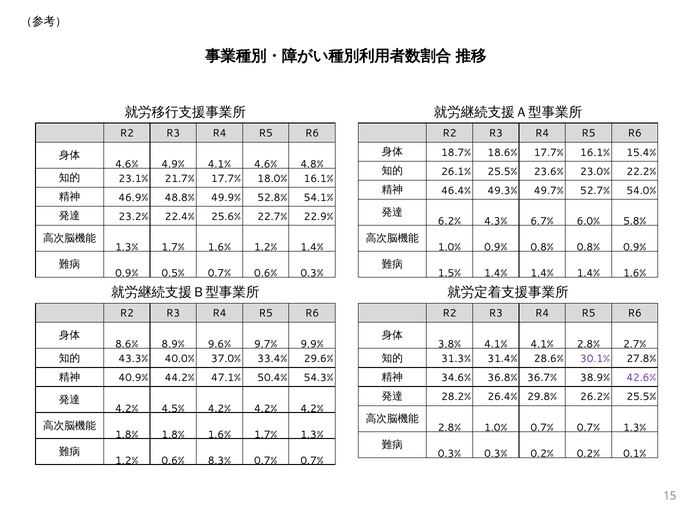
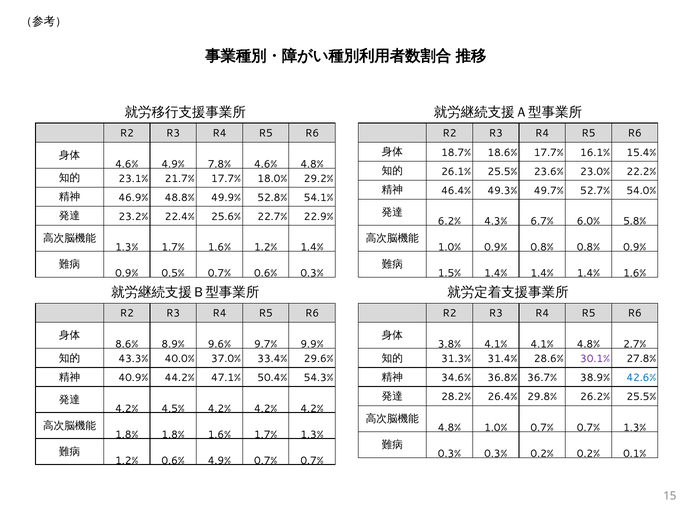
4.9% 4.1%: 4.1% -> 7.8%
18.0% 16.1%: 16.1% -> 29.2%
4.1% 2.8%: 2.8% -> 4.8%
42.6% colour: purple -> blue
2.8% at (449, 428): 2.8% -> 4.8%
0.6% 8.3%: 8.3% -> 4.9%
